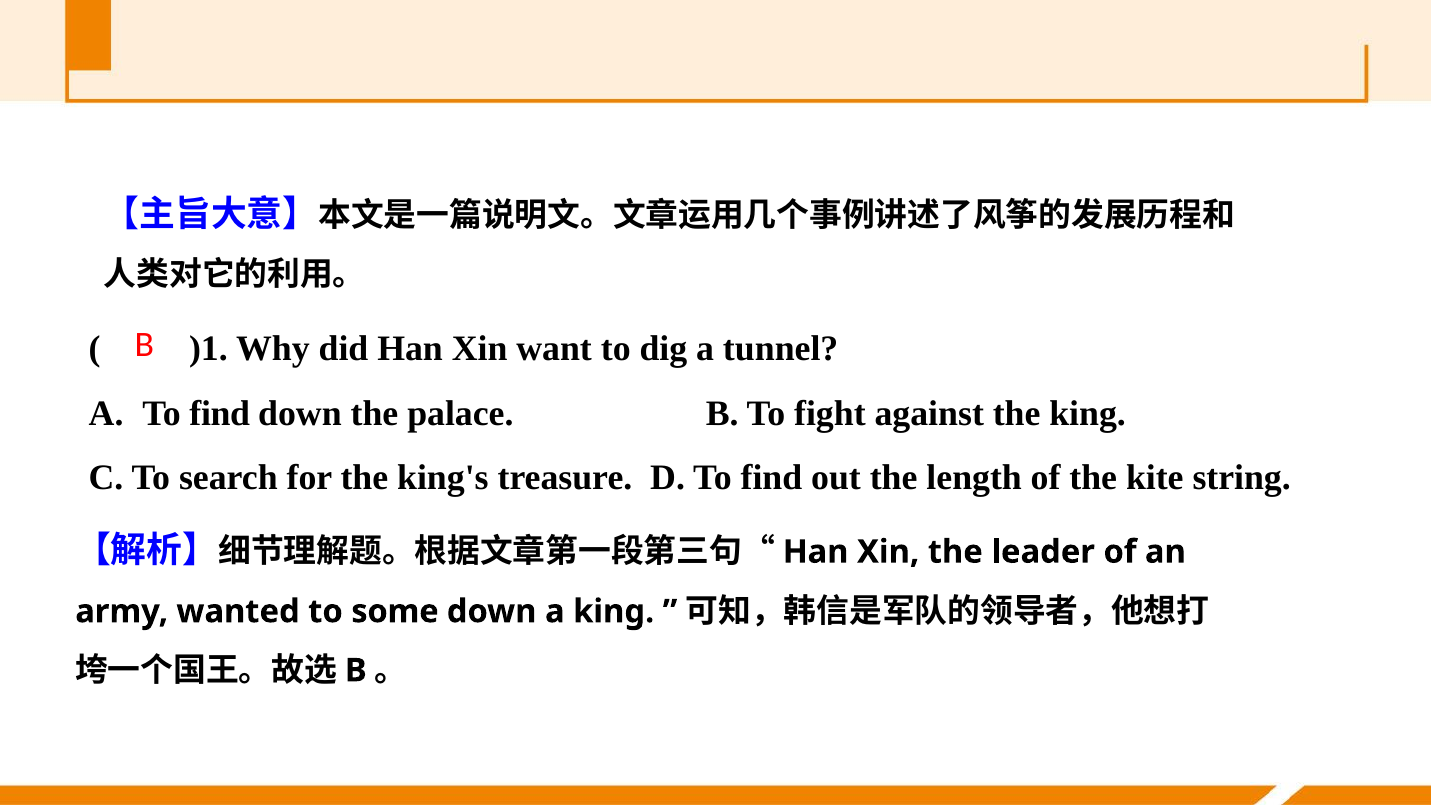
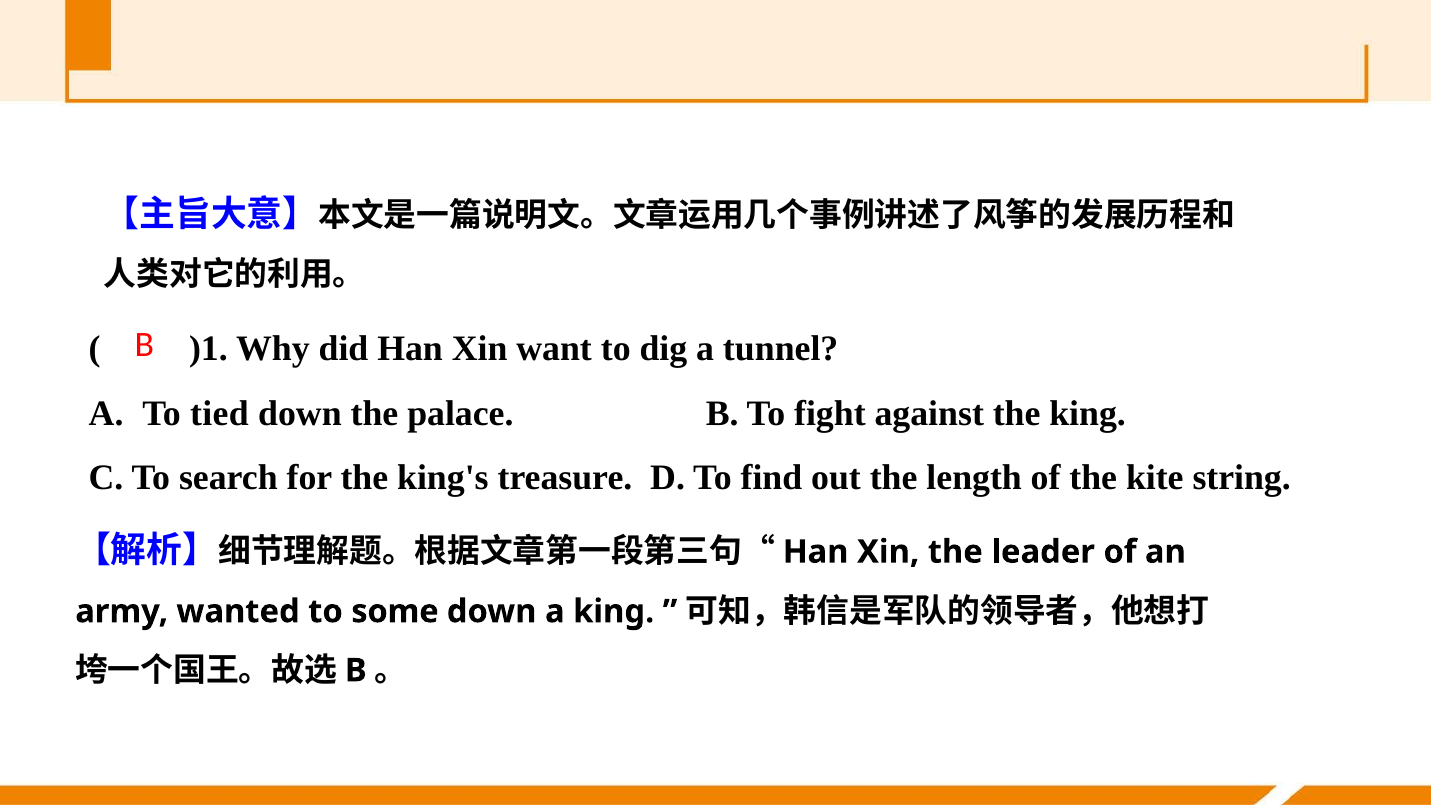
A To find: find -> tied
